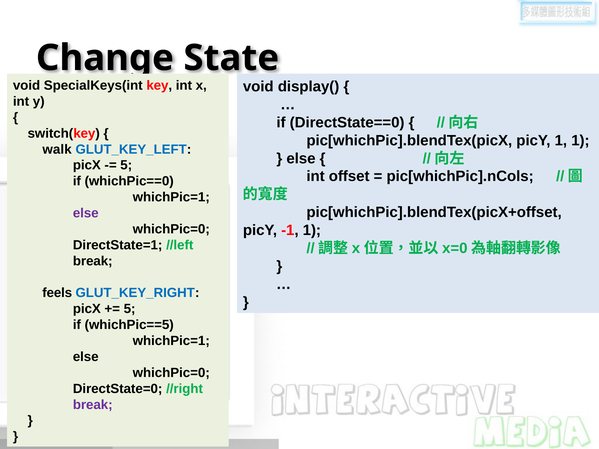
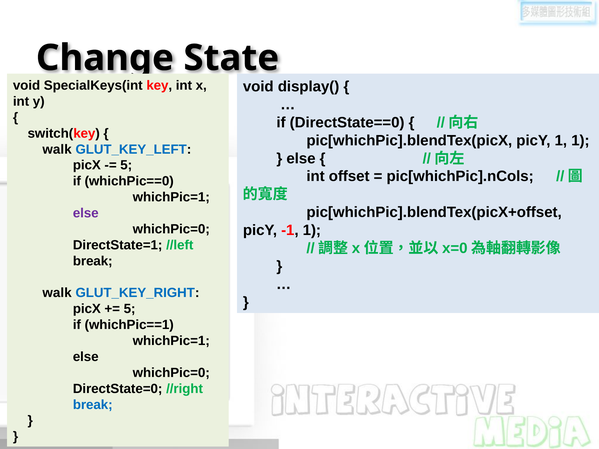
feels at (57, 293): feels -> walk
whichPic==5: whichPic==5 -> whichPic==1
break at (93, 405) colour: purple -> blue
